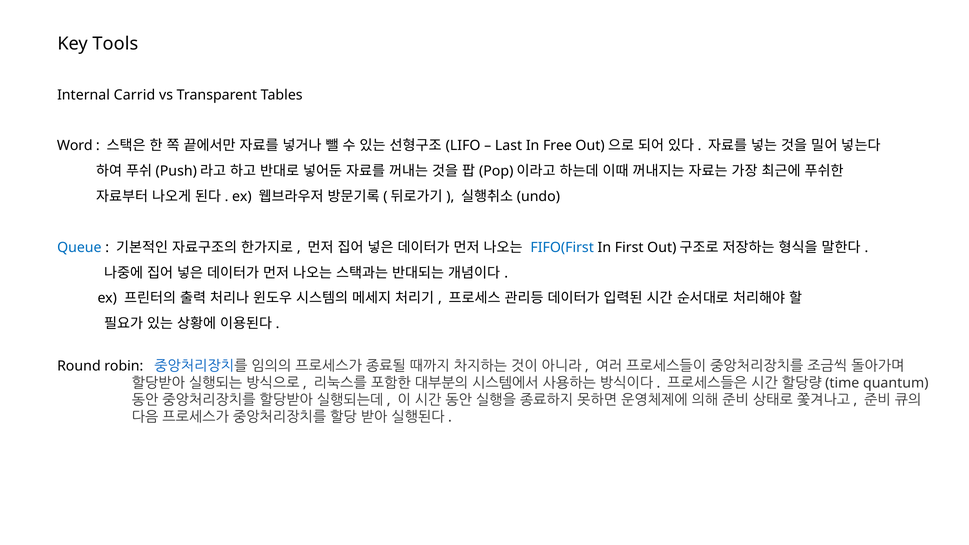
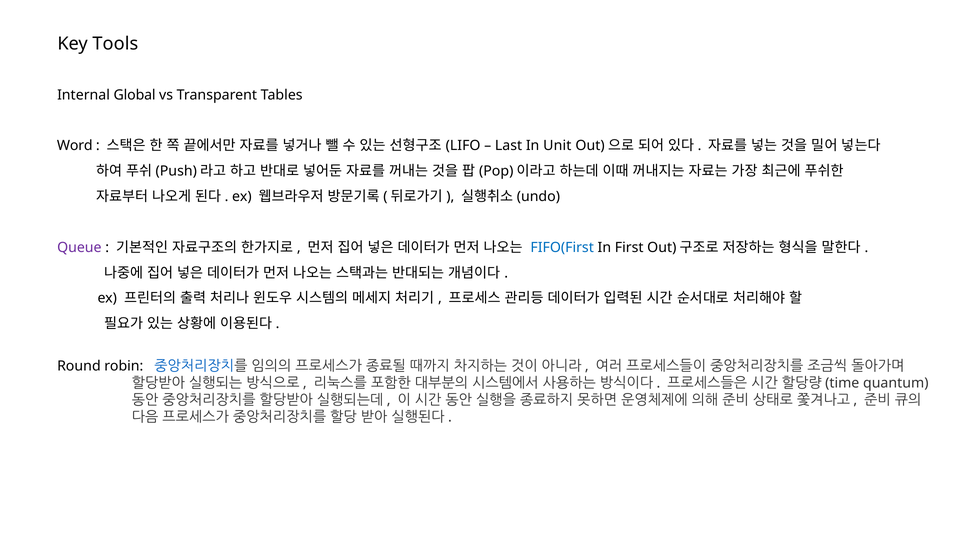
Carrid: Carrid -> Global
Free: Free -> Unit
Queue colour: blue -> purple
